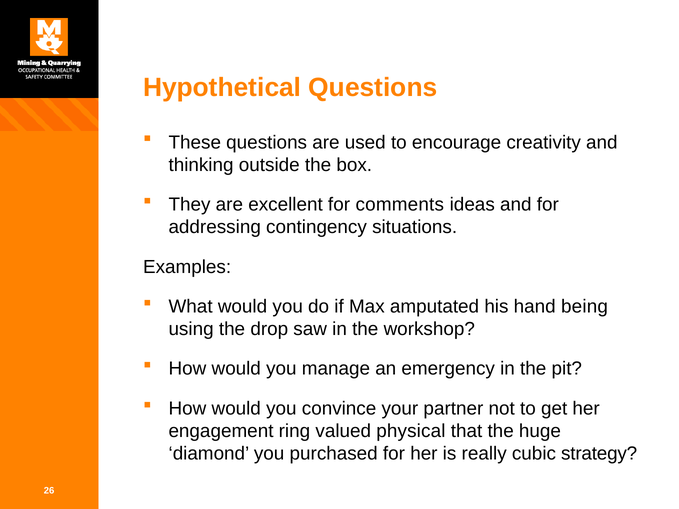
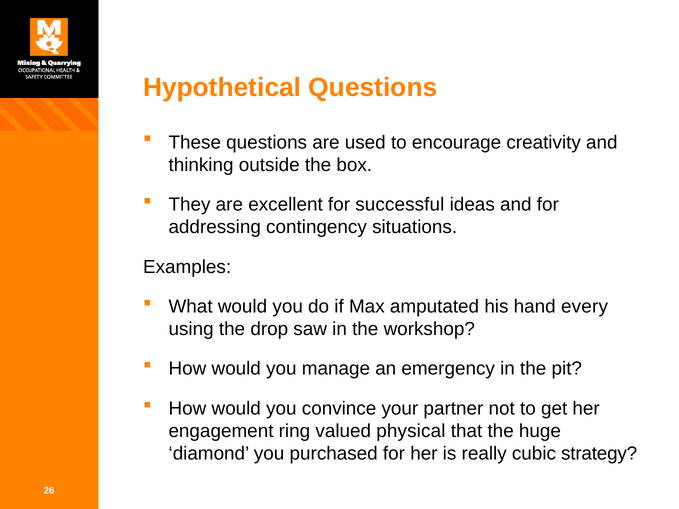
comments: comments -> successful
being: being -> every
